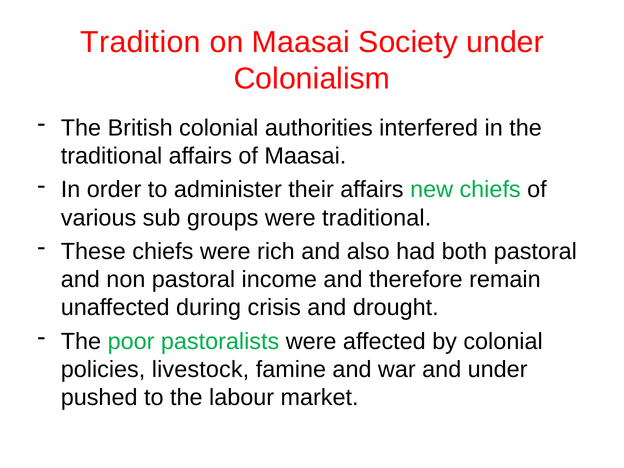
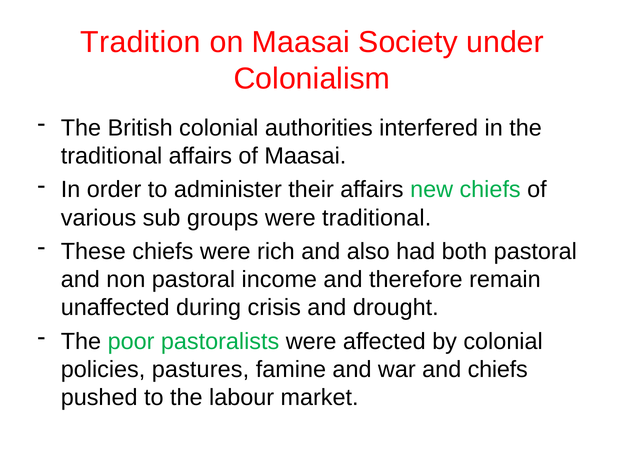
livestock: livestock -> pastures
and under: under -> chiefs
